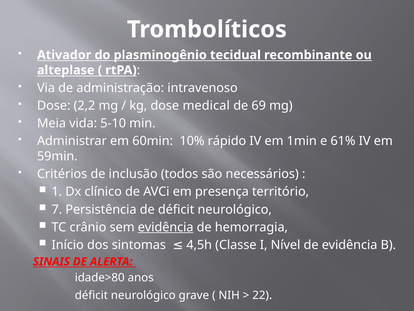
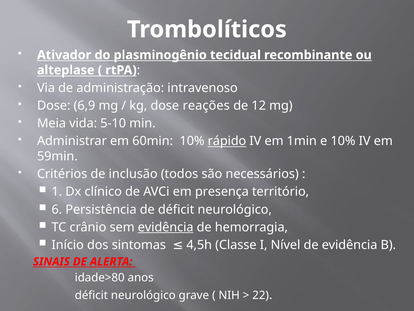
2,2: 2,2 -> 6,9
medical: medical -> reações
69: 69 -> 12
rápido underline: none -> present
e 61%: 61% -> 10%
7: 7 -> 6
